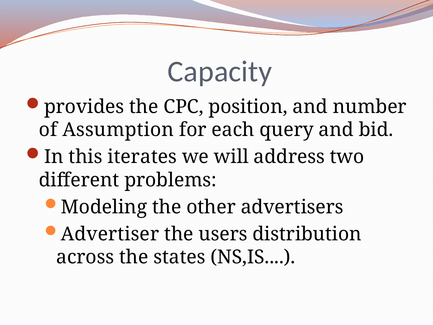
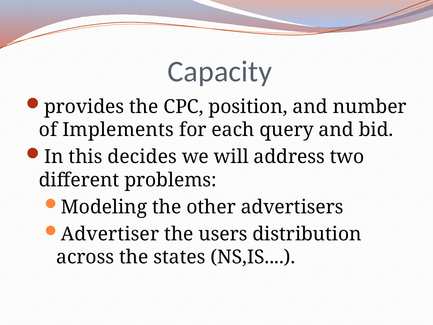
Assumption: Assumption -> Implements
iterates: iterates -> decides
